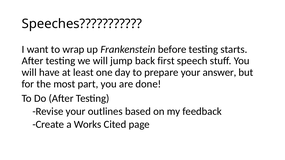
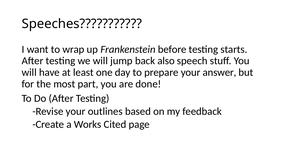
first: first -> also
